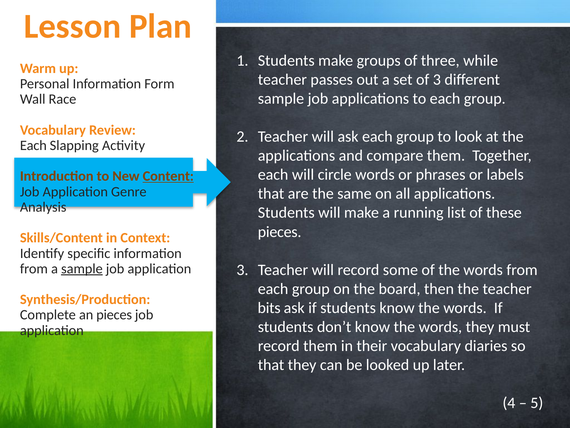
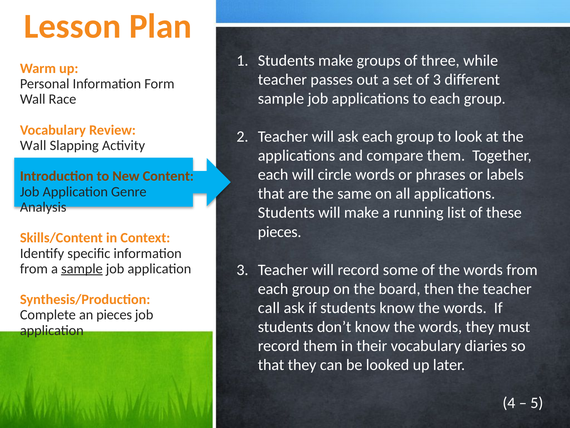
Each at (33, 145): Each -> Wall
Content underline: present -> none
bits: bits -> call
